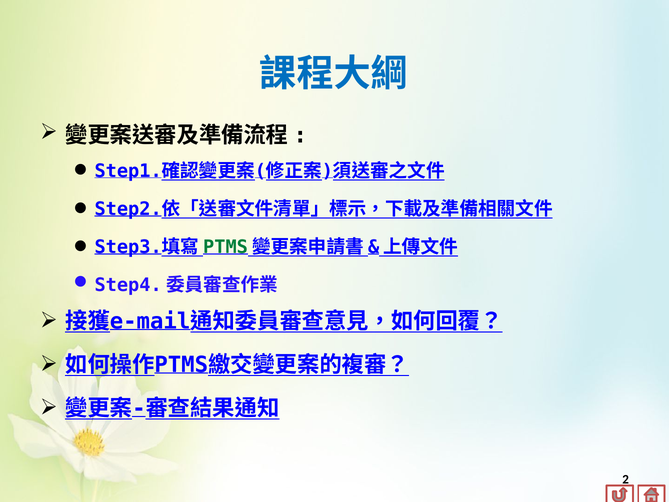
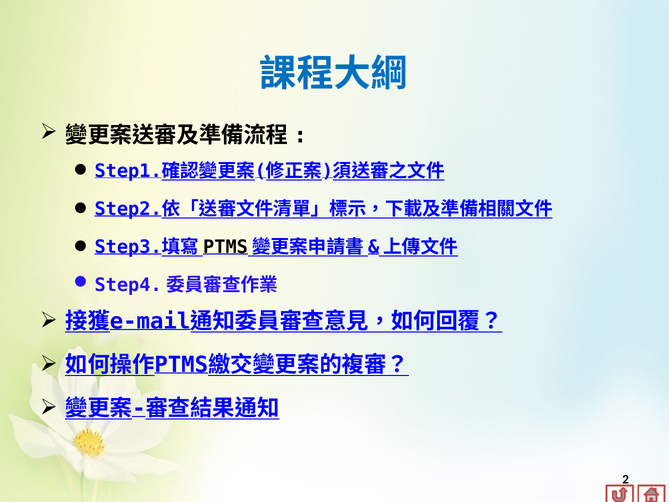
PTMS colour: green -> black
